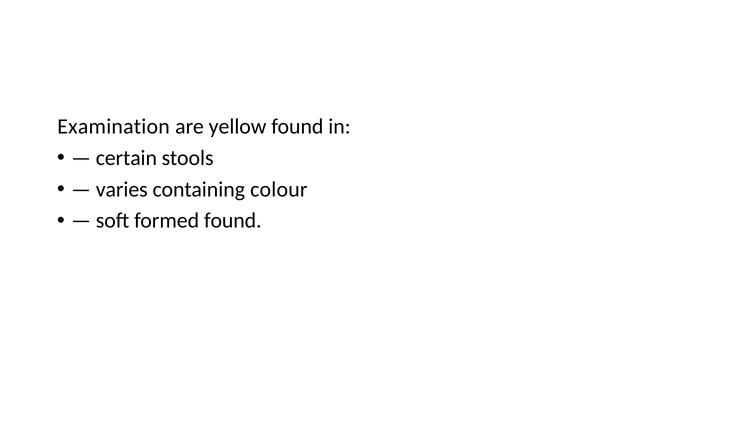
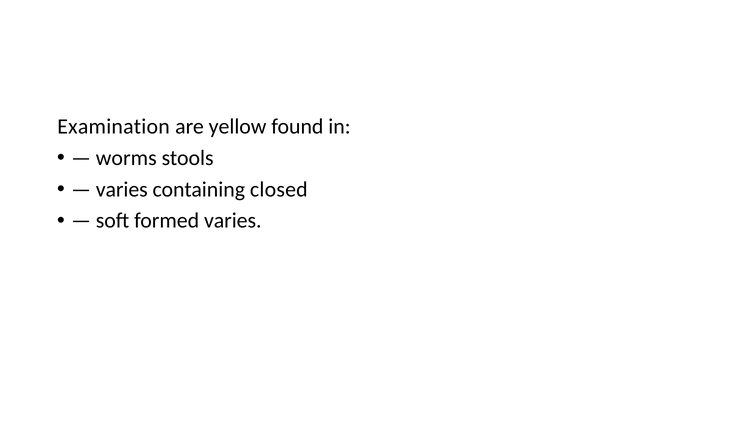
certain: certain -> worms
colour: colour -> closed
formed found: found -> varies
